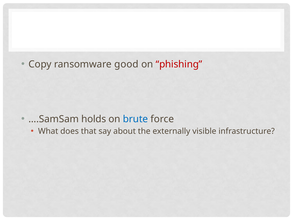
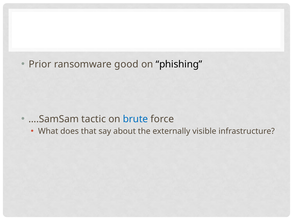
Copy: Copy -> Prior
phishing colour: red -> black
holds: holds -> tactic
